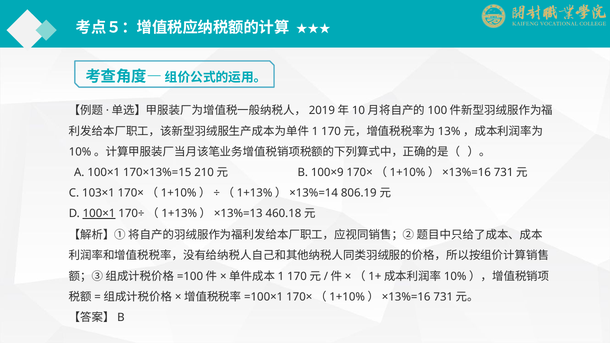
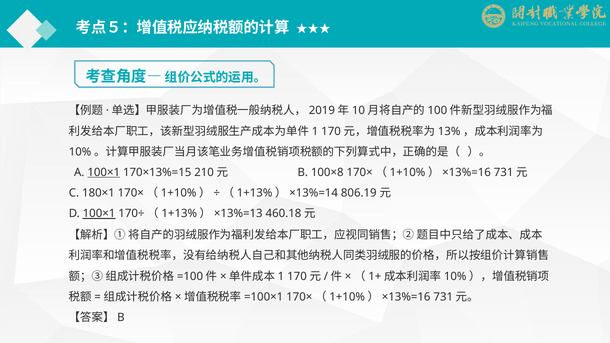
100×1 at (104, 172) underline: none -> present
100×9: 100×9 -> 100×8
103×1: 103×1 -> 180×1
